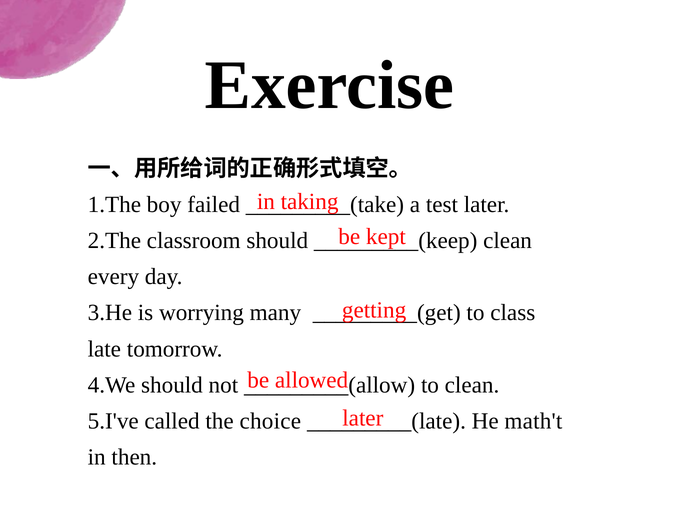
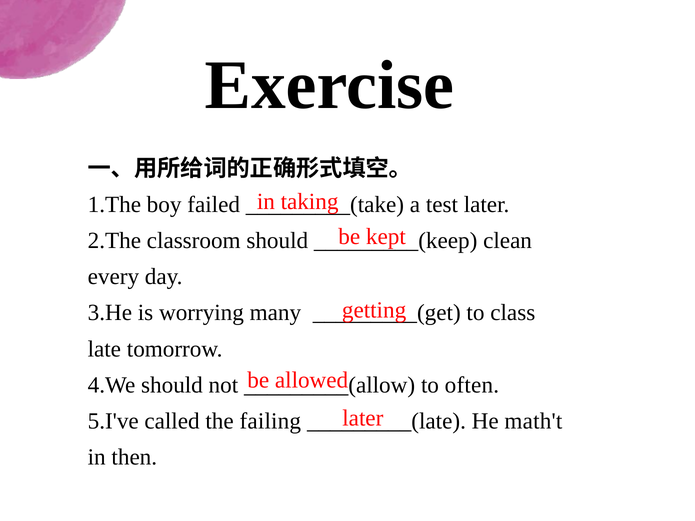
to clean: clean -> often
choice: choice -> failing
